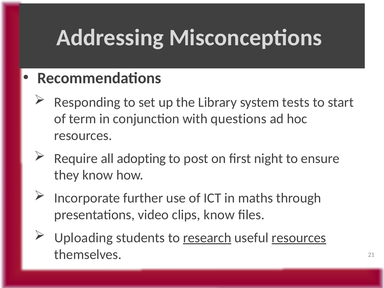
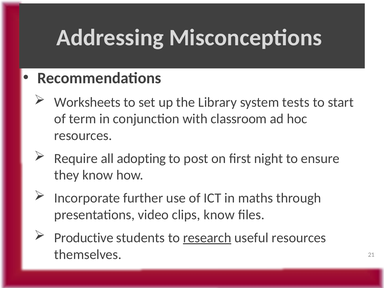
Responding: Responding -> Worksheets
questions: questions -> classroom
Uploading: Uploading -> Productive
resources at (299, 238) underline: present -> none
